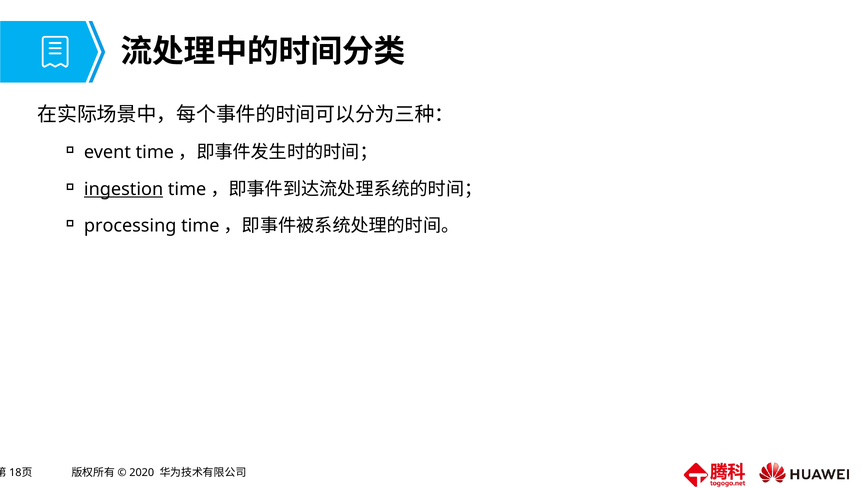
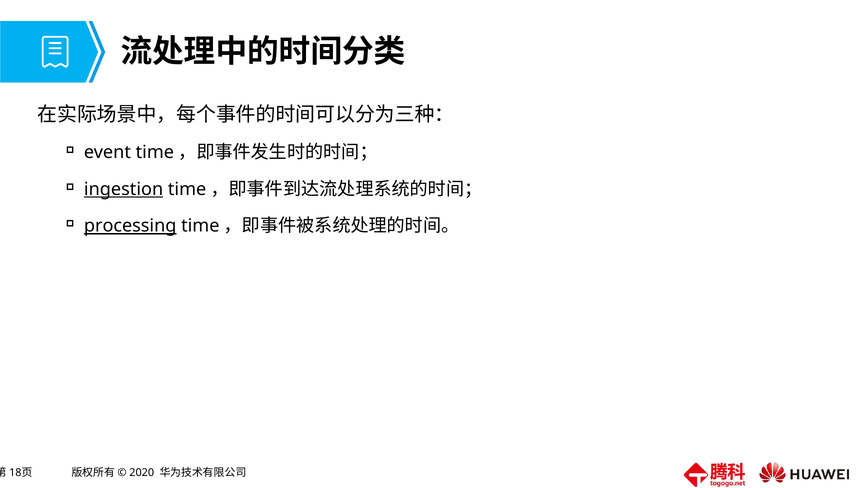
processing underline: none -> present
